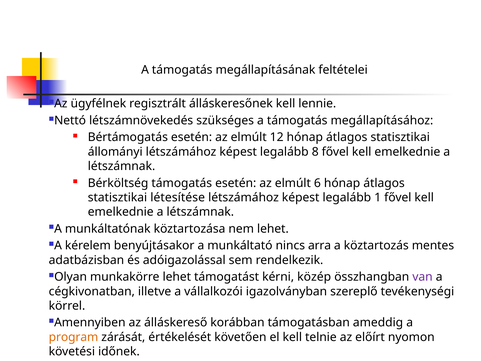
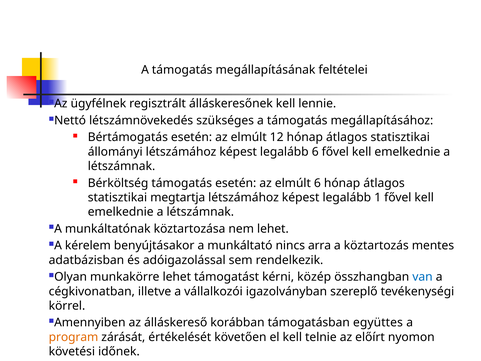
legalább 8: 8 -> 6
létesítése: létesítése -> megtartja
van colour: purple -> blue
ameddig: ameddig -> együttes
